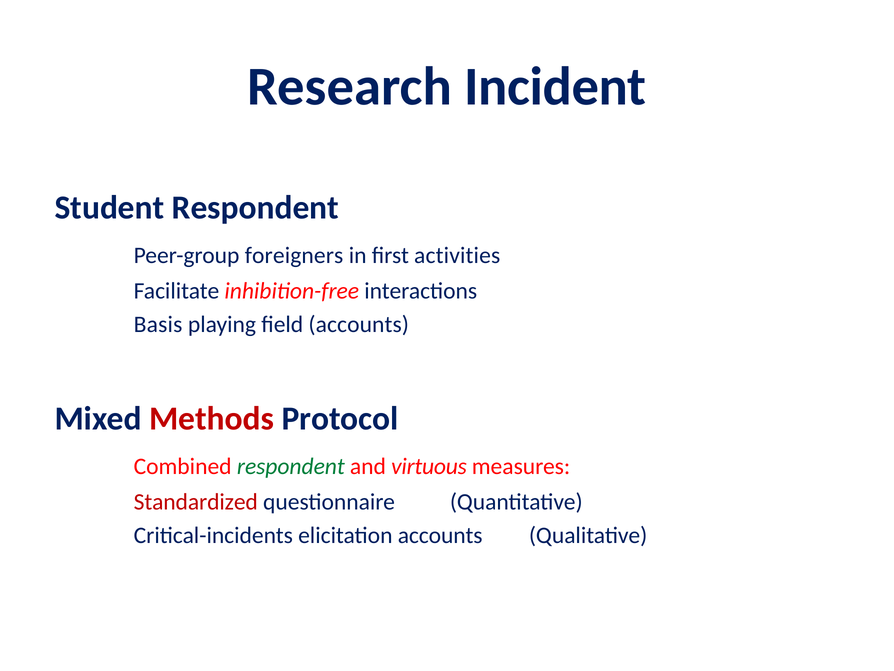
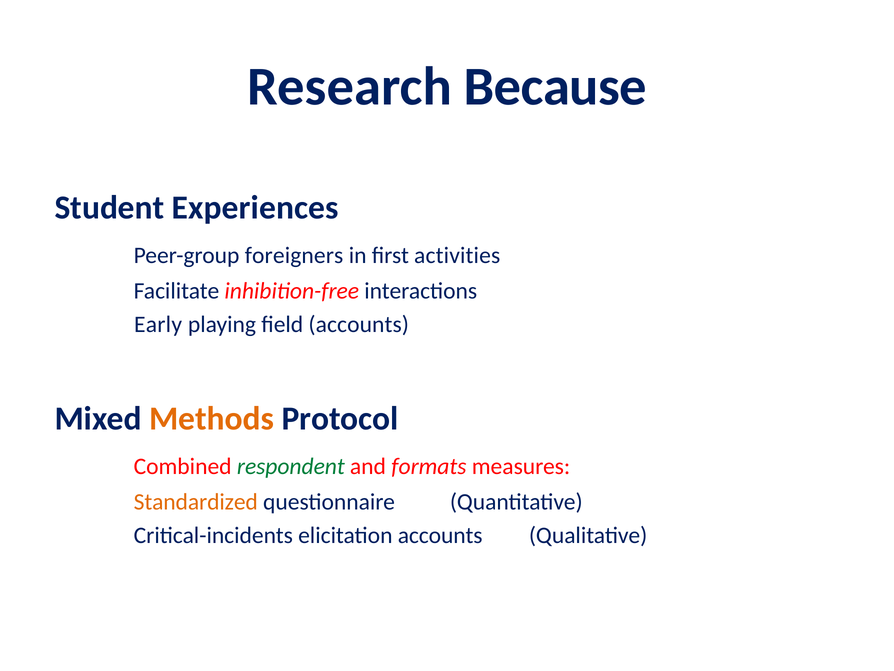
Incident: Incident -> Because
Student Respondent: Respondent -> Experiences
Basis: Basis -> Early
Methods colour: red -> orange
virtuous: virtuous -> formats
Standardized colour: red -> orange
